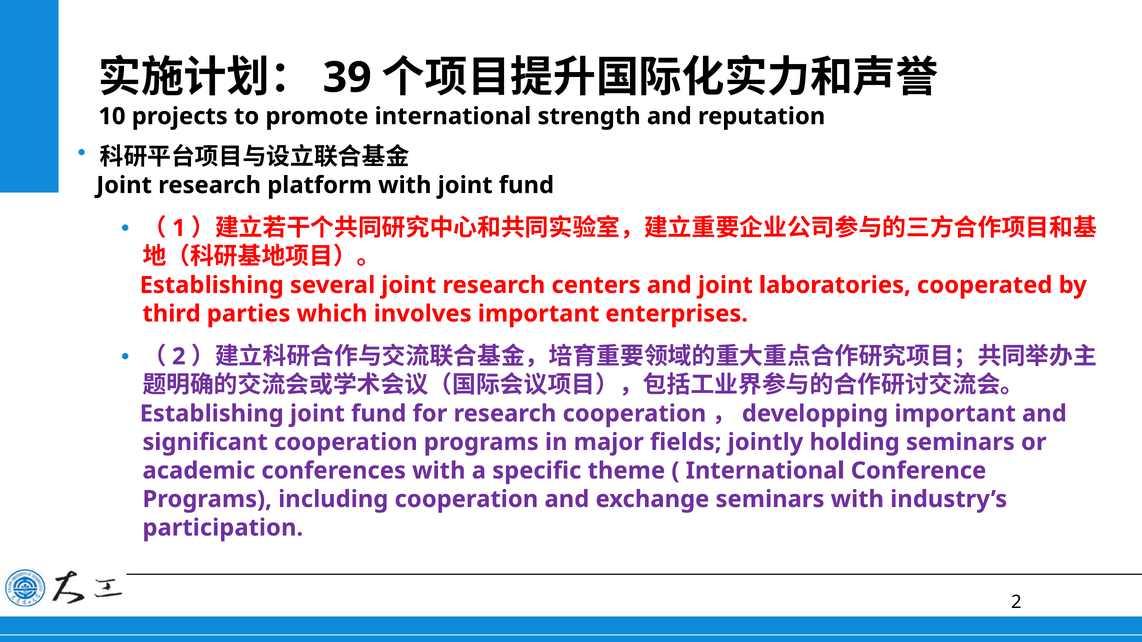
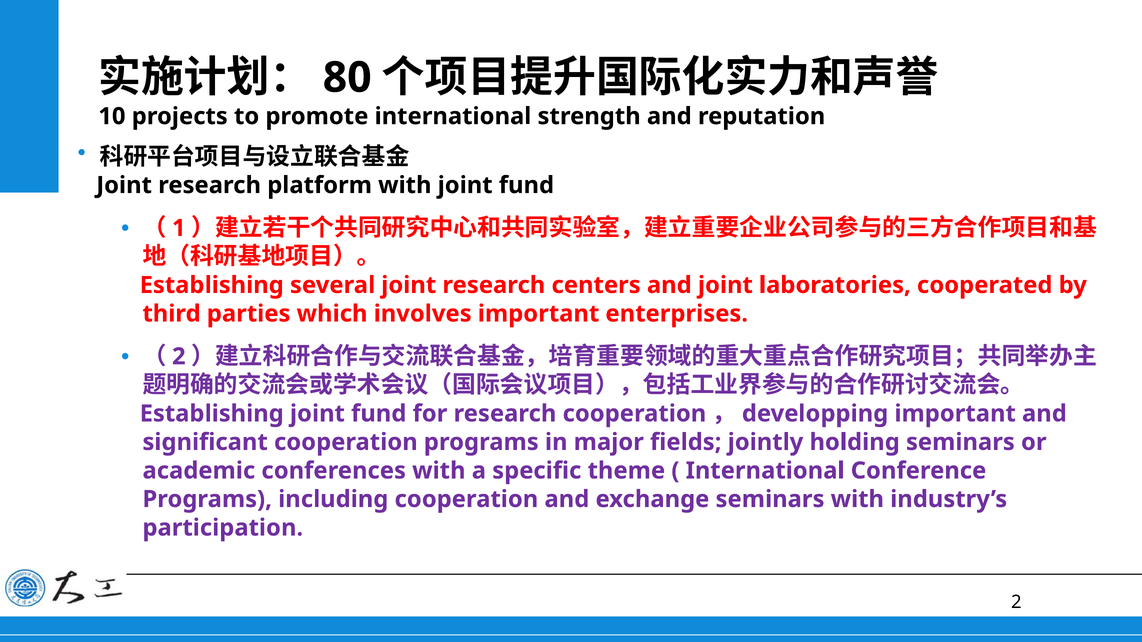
39: 39 -> 80
